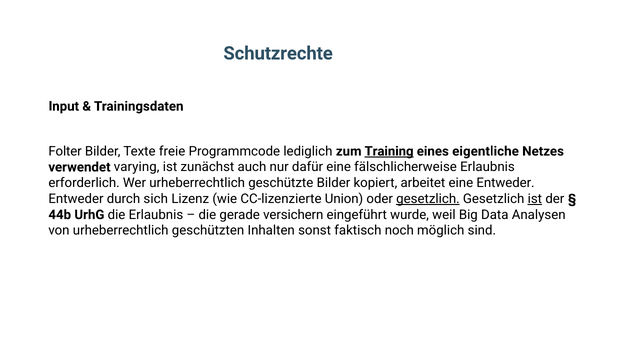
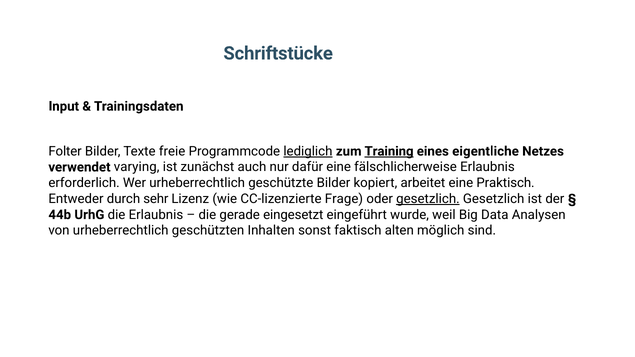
Schutzrechte: Schutzrechte -> Schriftstücke
lediglich underline: none -> present
eine Entweder: Entweder -> Praktisch
sich: sich -> sehr
Union: Union -> Frage
ist at (535, 199) underline: present -> none
versichern: versichern -> eingesetzt
noch: noch -> alten
